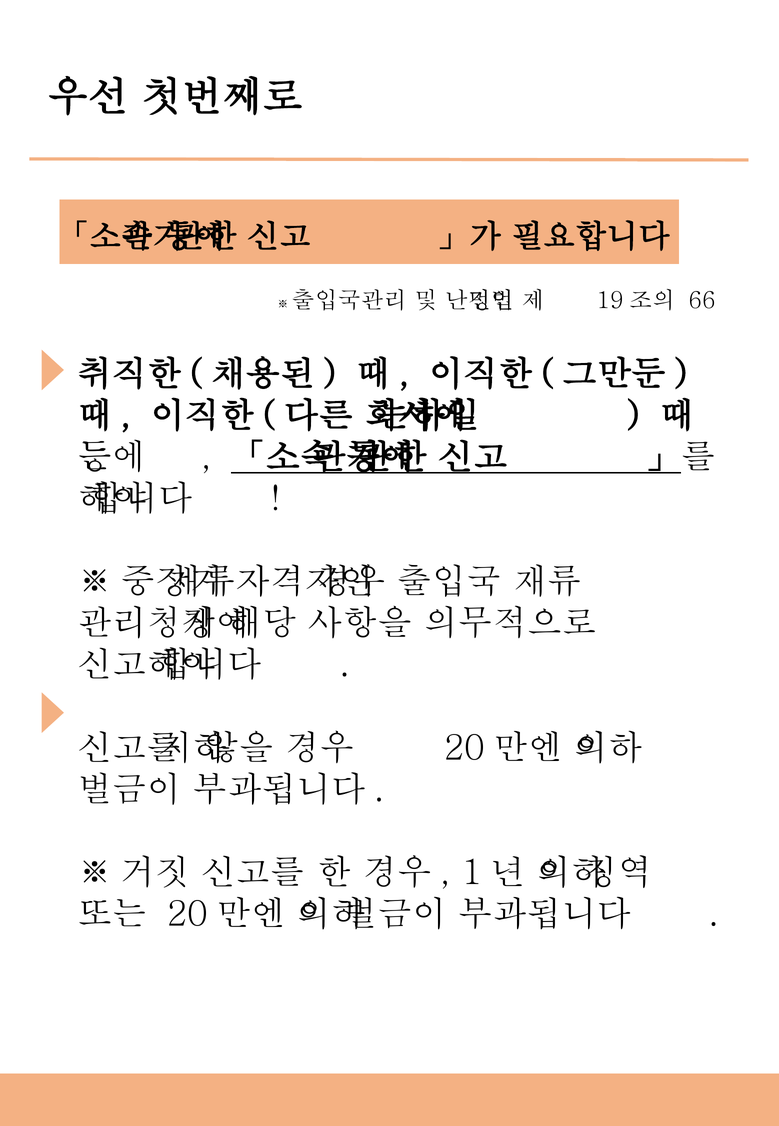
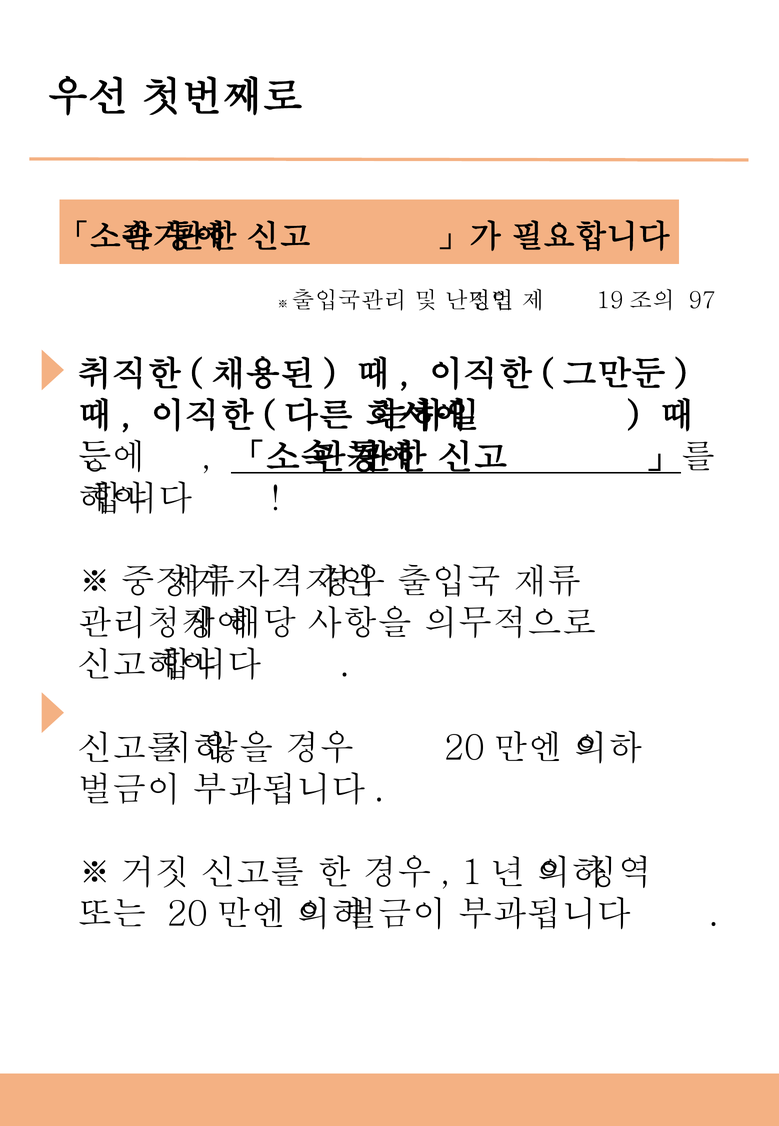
66: 66 -> 97
